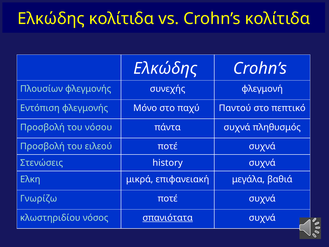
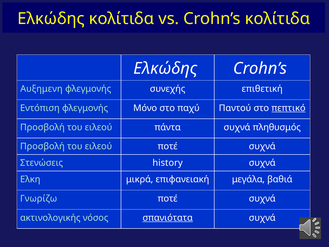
Πλουσίων: Πλουσίων -> Αυξημενη
φλεγμονή: φλεγμονή -> επιθετική
πεπτικό underline: none -> present
νόσου at (98, 127): νόσου -> ειλεού
κλωστηριδίου: κλωστηριδίου -> ακτινολογικής
